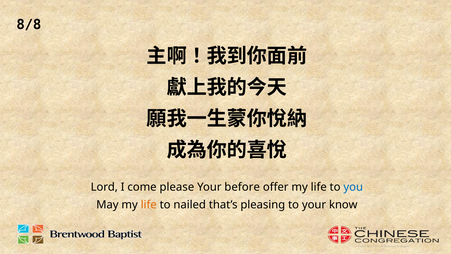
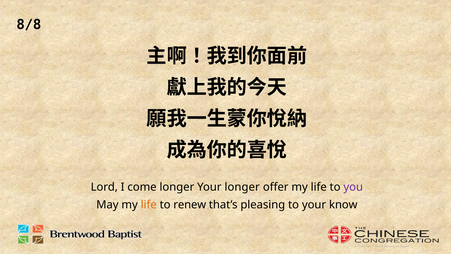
come please: please -> longer
Your before: before -> longer
you colour: blue -> purple
nailed: nailed -> renew
